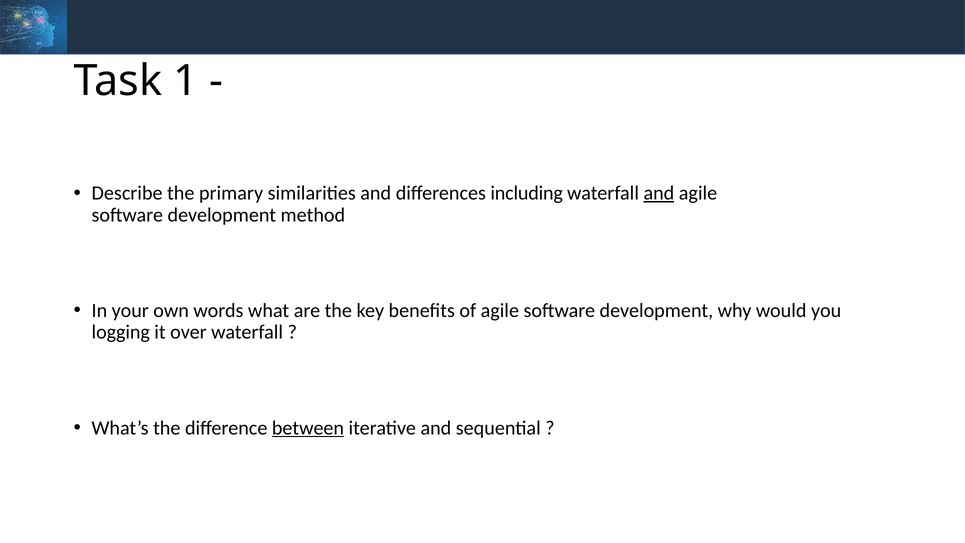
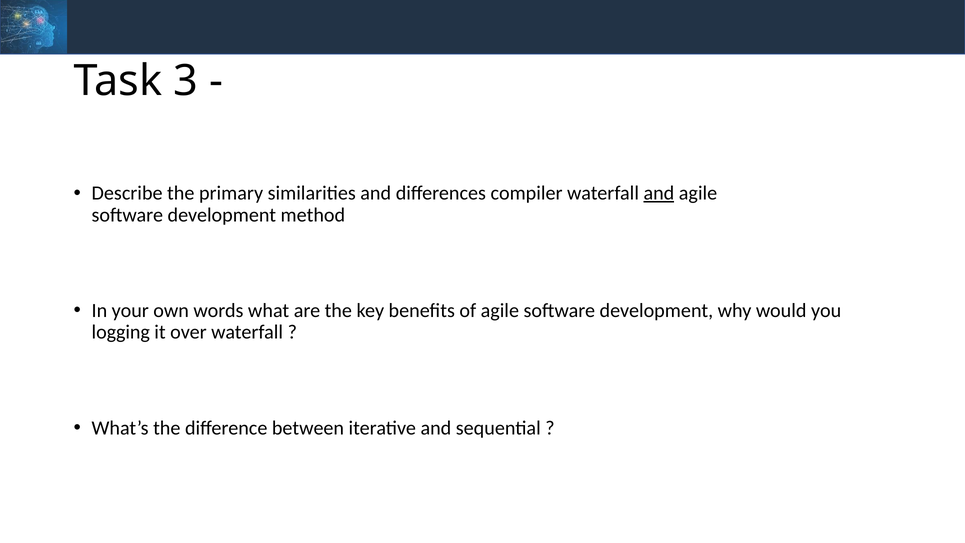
1: 1 -> 3
including: including -> compiler
between underline: present -> none
